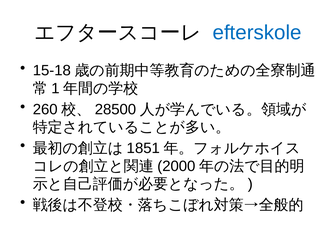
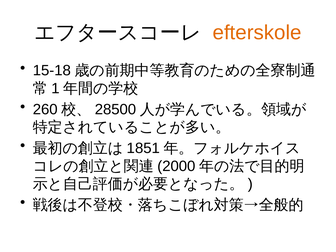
efterskole colour: blue -> orange
